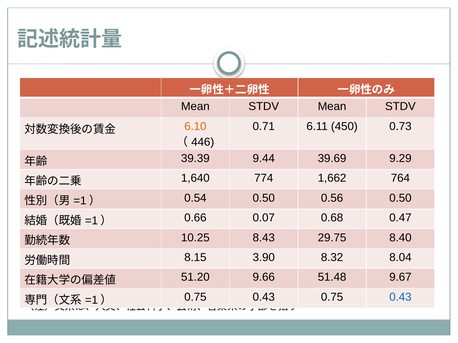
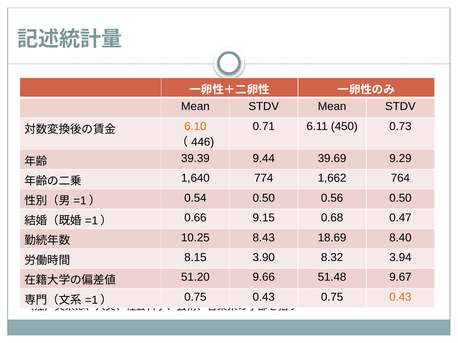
0.07: 0.07 -> 9.15
29.75: 29.75 -> 18.69
8.04: 8.04 -> 3.94
0.43 at (400, 297) colour: blue -> orange
